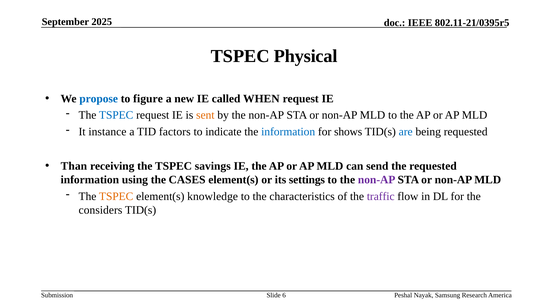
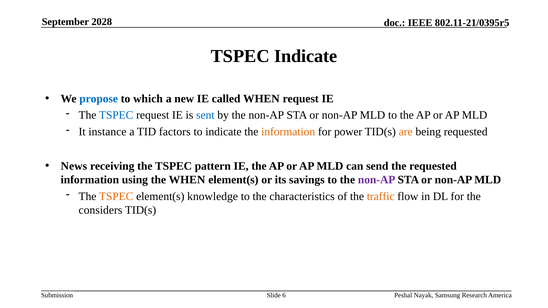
2025: 2025 -> 2028
TSPEC Physical: Physical -> Indicate
figure: figure -> which
sent colour: orange -> blue
information at (288, 132) colour: blue -> orange
shows: shows -> power
are colour: blue -> orange
Than: Than -> News
savings: savings -> pattern
the CASES: CASES -> WHEN
settings: settings -> savings
traffic colour: purple -> orange
